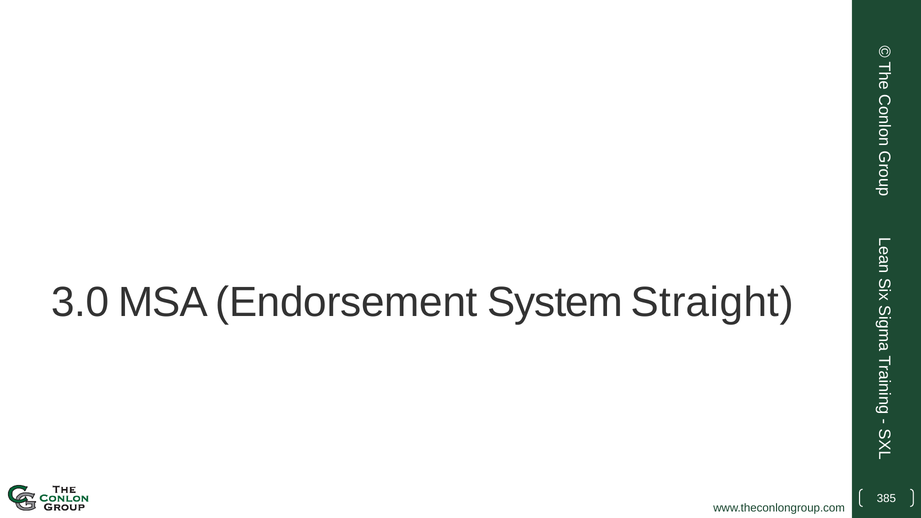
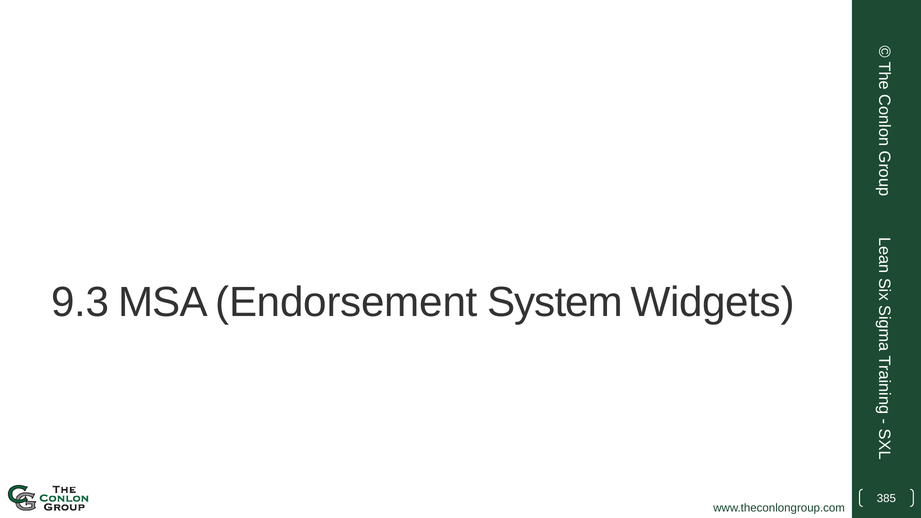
3.0: 3.0 -> 9.3
Straight: Straight -> Widgets
